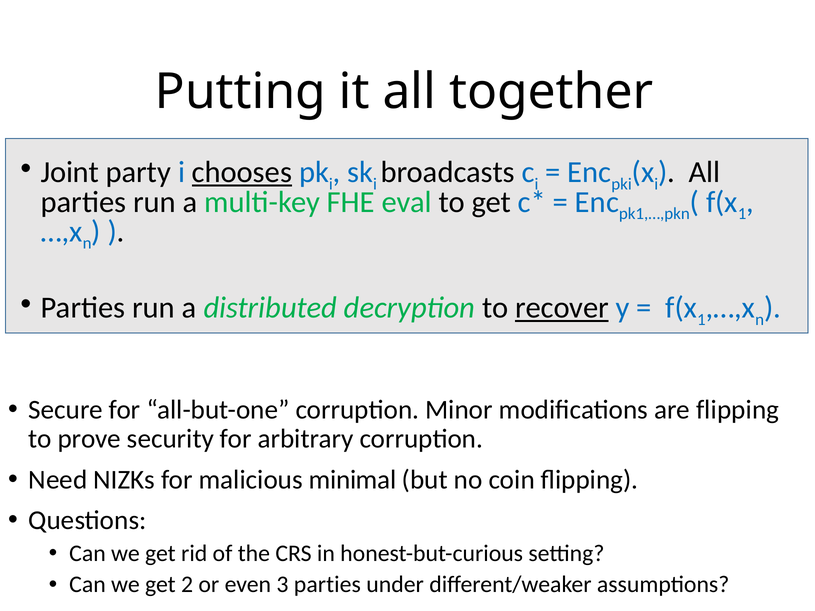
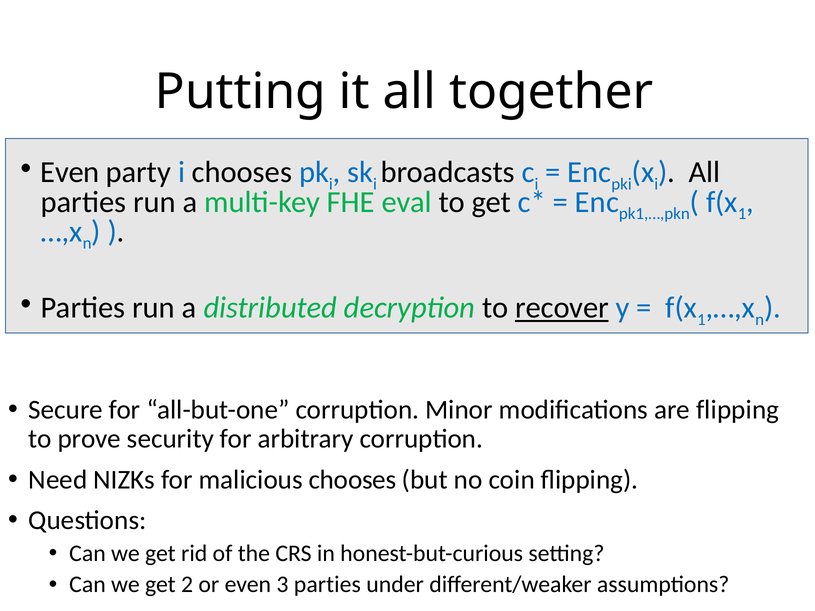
Joint at (70, 172): Joint -> Even
chooses at (242, 172) underline: present -> none
malicious minimal: minimal -> chooses
